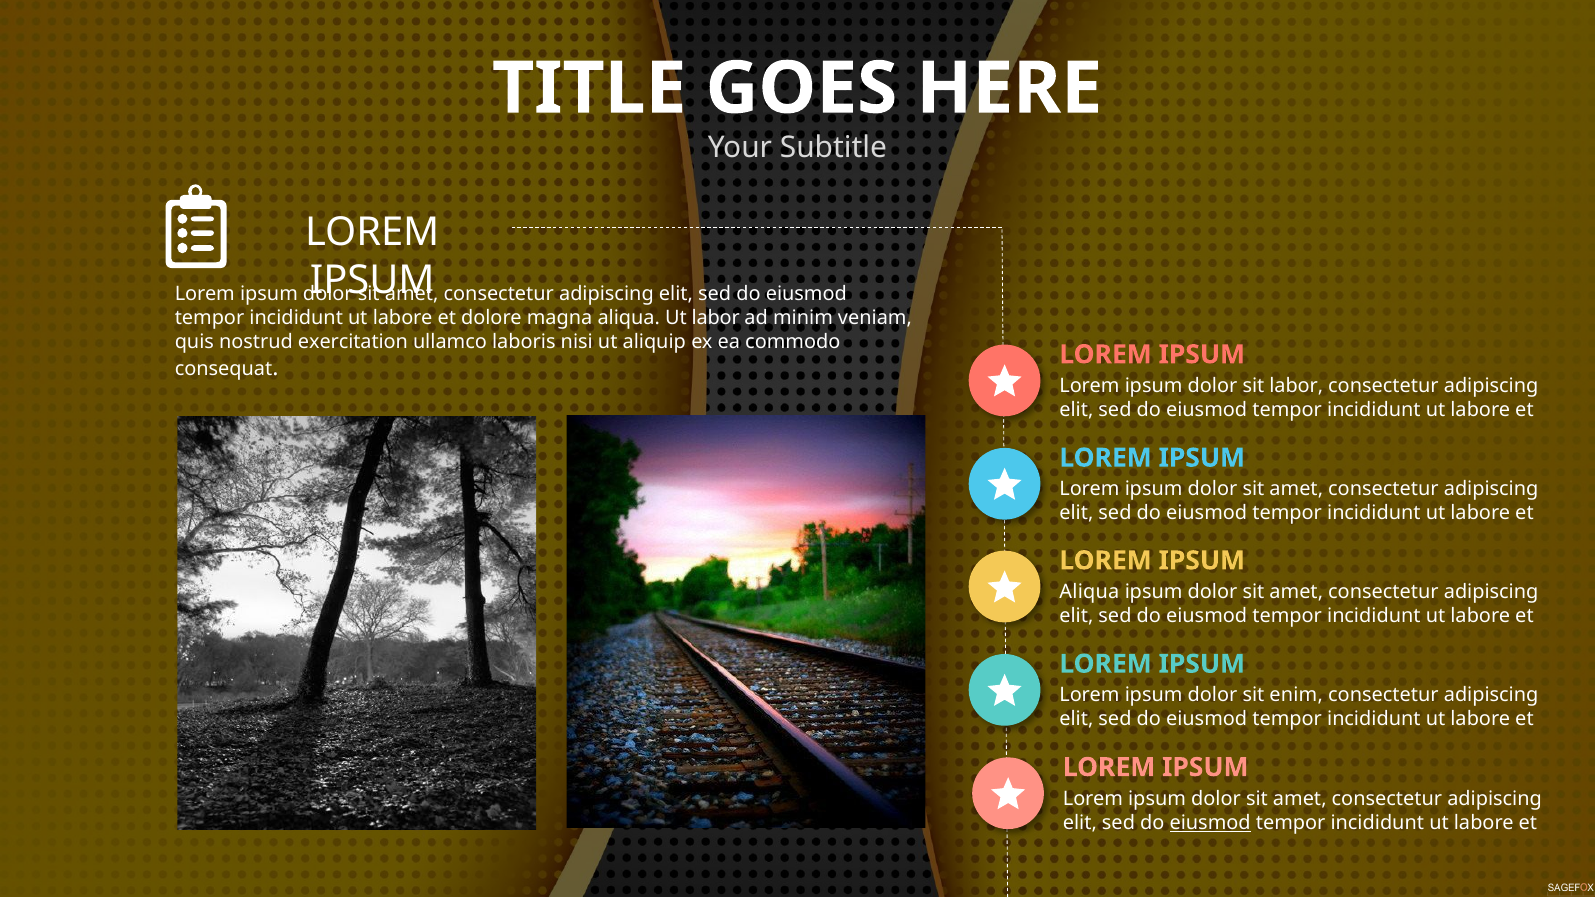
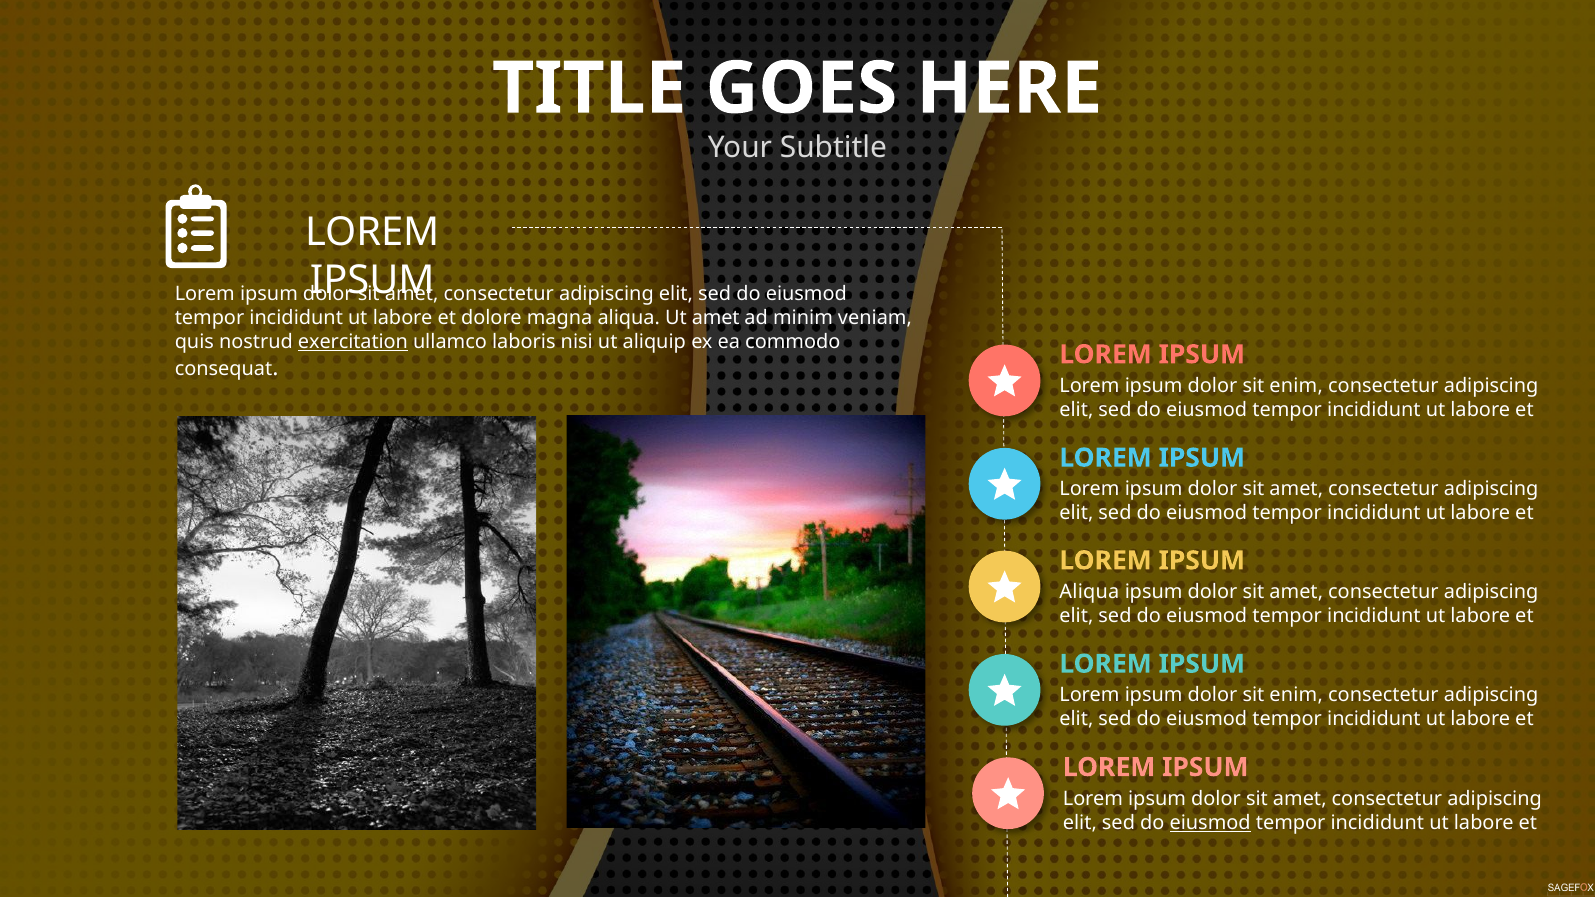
Ut labor: labor -> amet
exercitation underline: none -> present
labor at (1296, 386): labor -> enim
